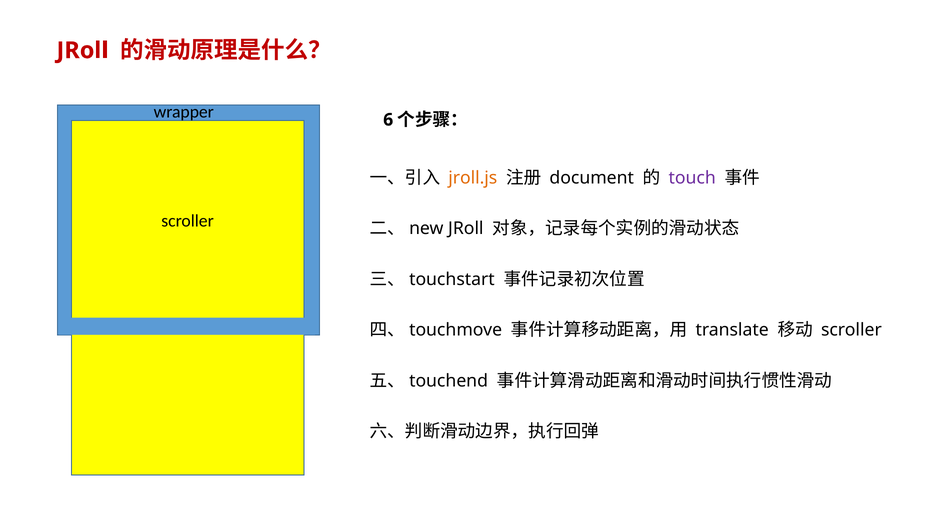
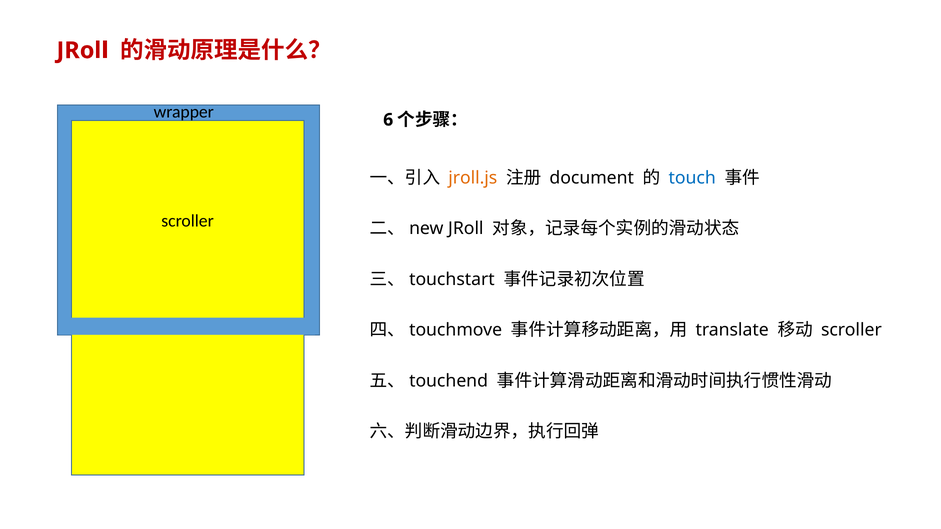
touch colour: purple -> blue
